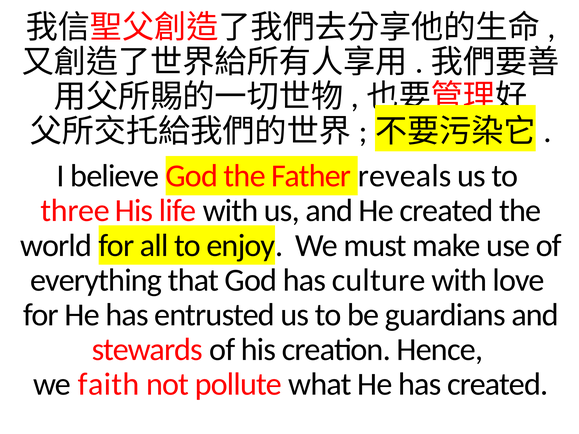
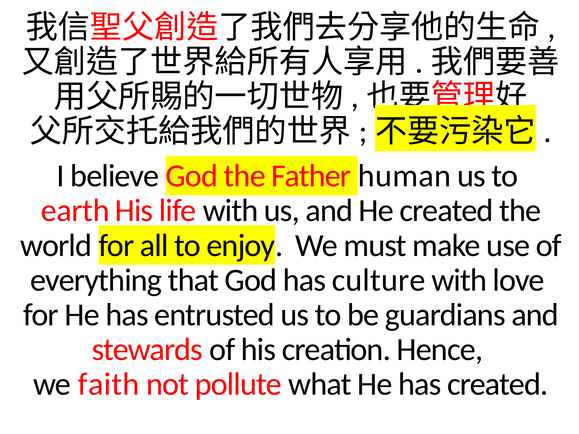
reveals: reveals -> human
three: three -> earth
